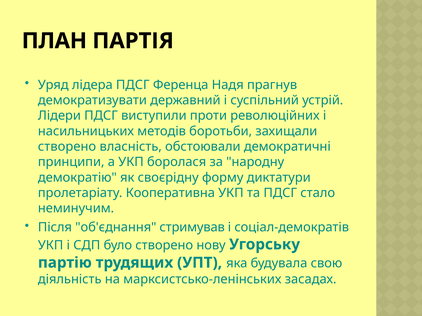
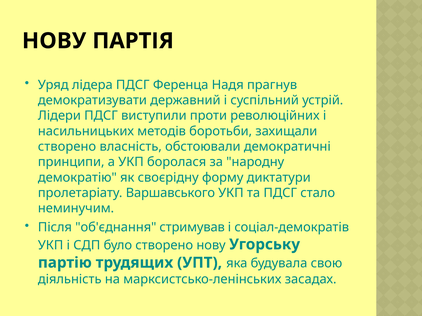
ПЛАН at (54, 41): ПЛАН -> НОВУ
Кооперативна: Кооперативна -> Варшавського
